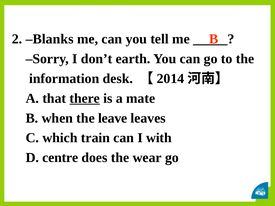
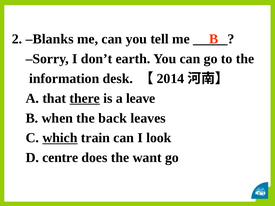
mate: mate -> leave
leave: leave -> back
which underline: none -> present
with: with -> look
wear: wear -> want
